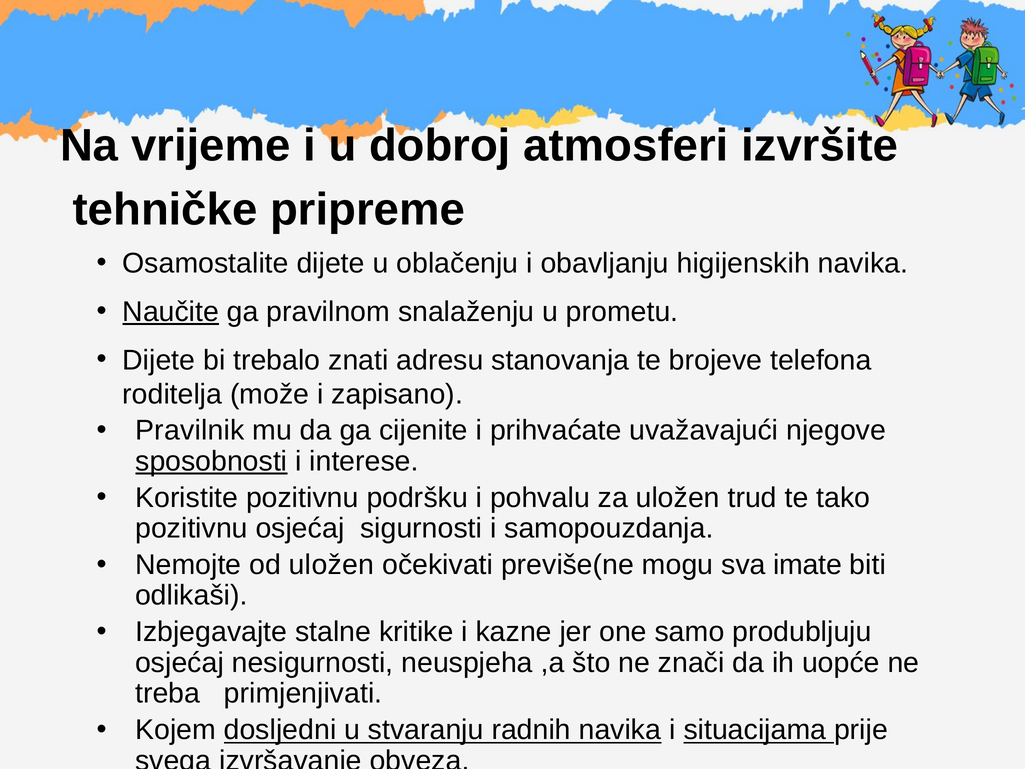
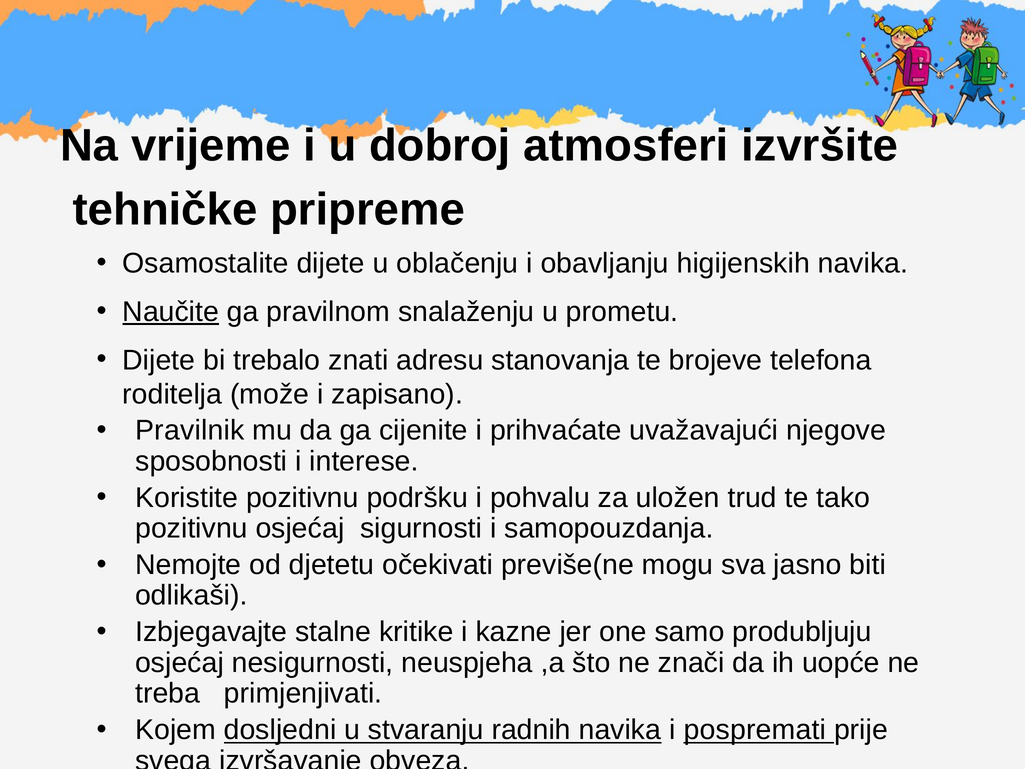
sposobnosti underline: present -> none
od uložen: uložen -> djetetu
imate: imate -> jasno
situacijama: situacijama -> pospremati
